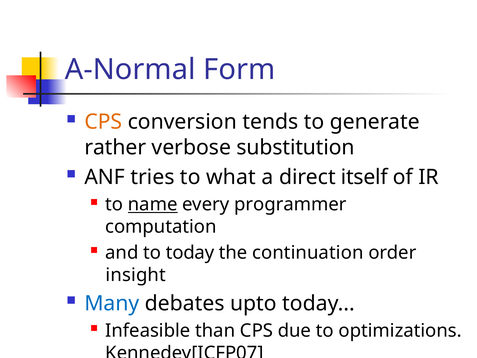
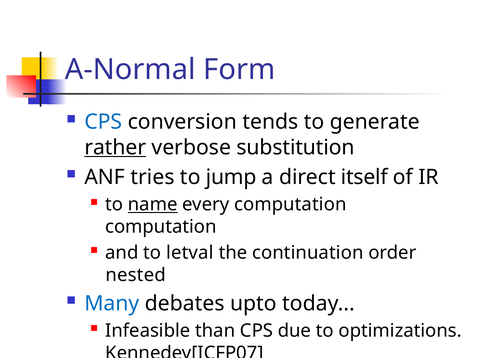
CPS at (103, 122) colour: orange -> blue
rather underline: none -> present
what: what -> jump
every programmer: programmer -> computation
to today: today -> letval
insight: insight -> nested
